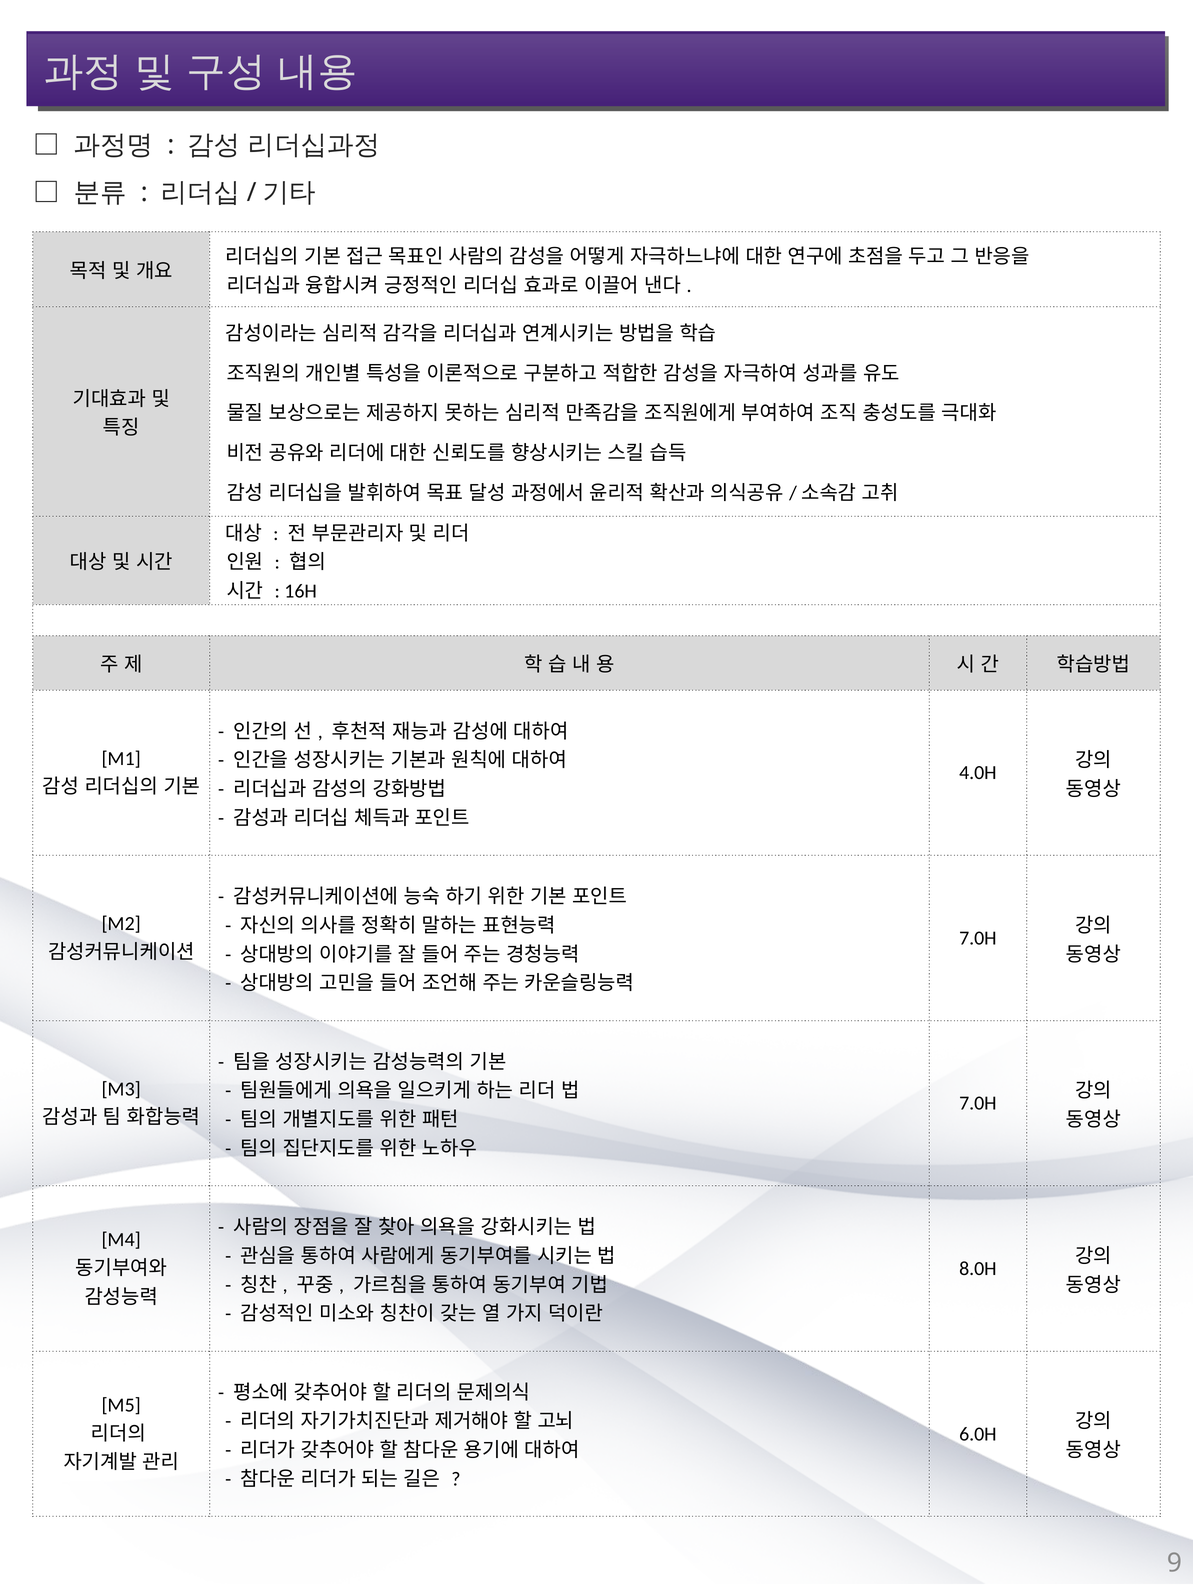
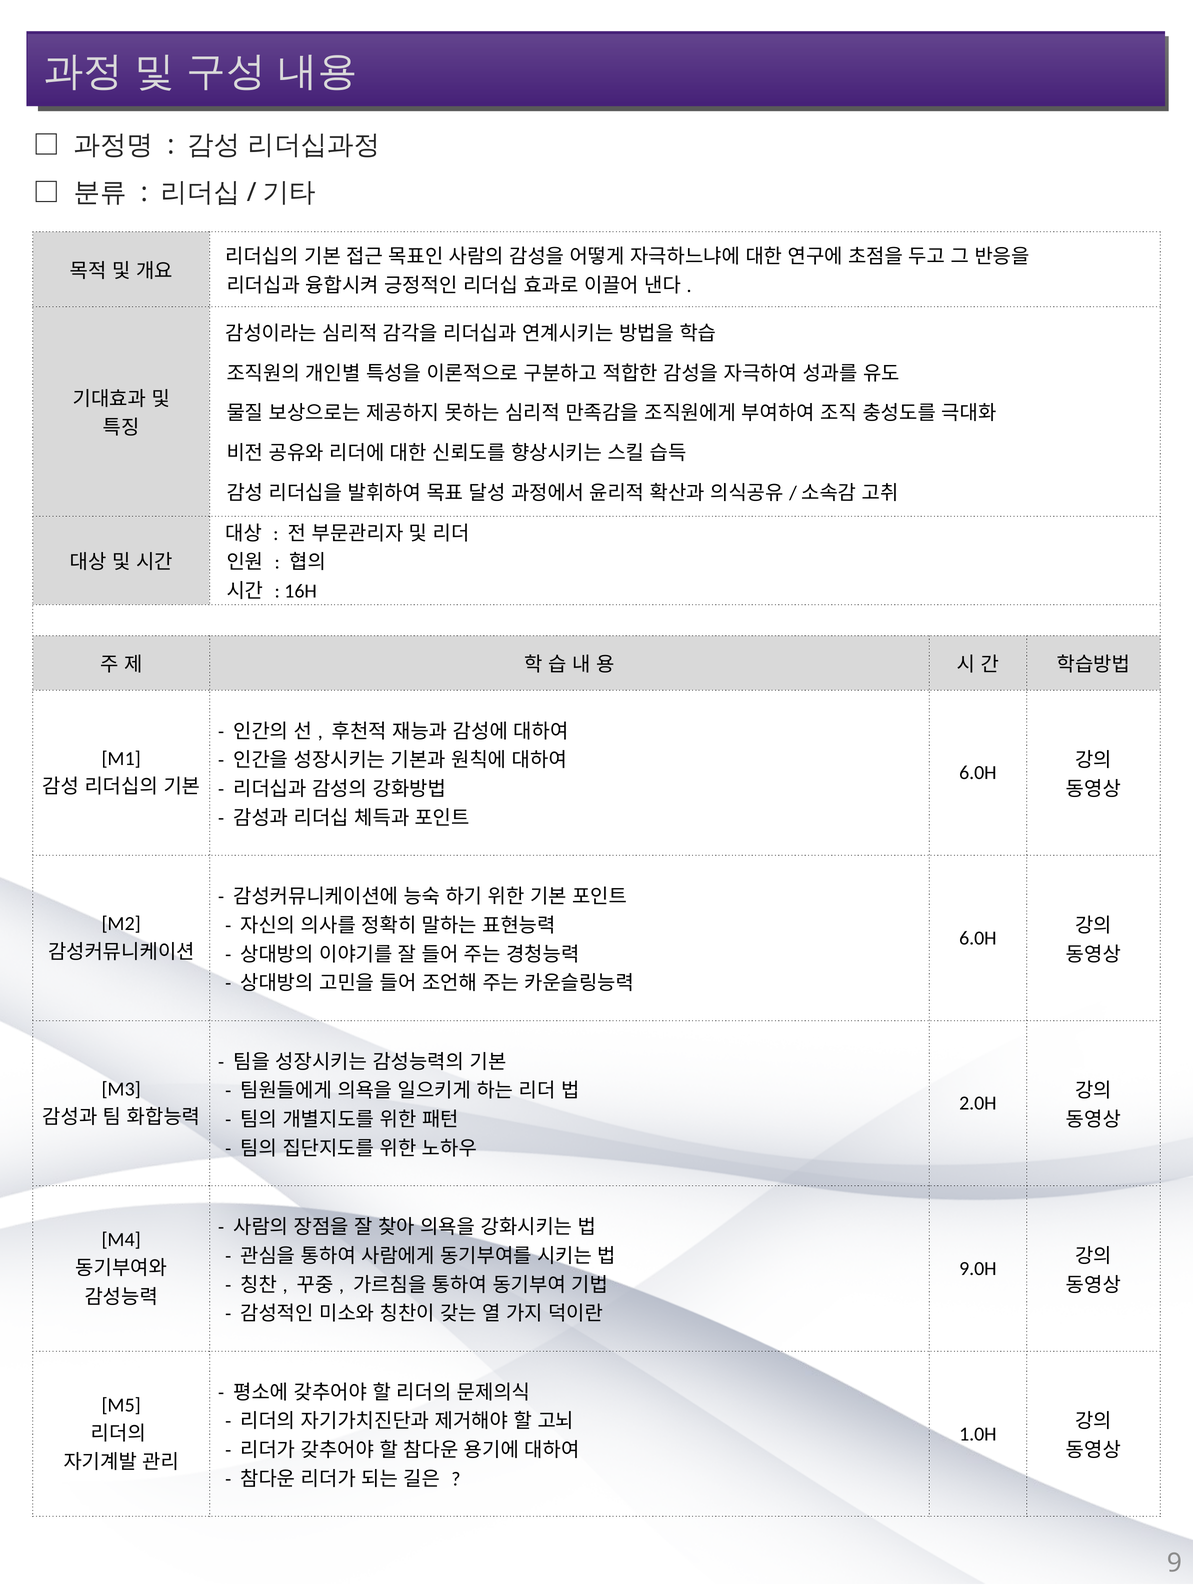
4.0H at (978, 773): 4.0H -> 6.0H
7.0H at (978, 939): 7.0H -> 6.0H
7.0H at (978, 1104): 7.0H -> 2.0H
8.0H: 8.0H -> 9.0H
6.0H: 6.0H -> 1.0H
